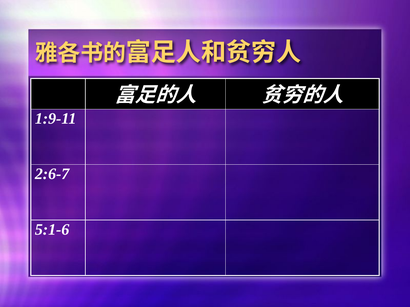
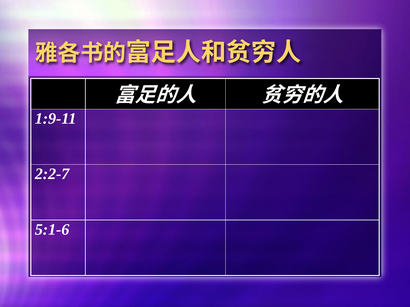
2:6-7: 2:6-7 -> 2:2-7
